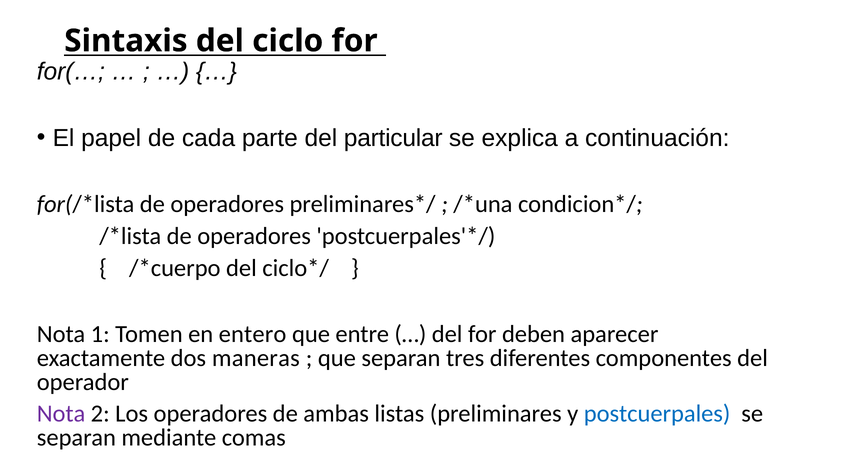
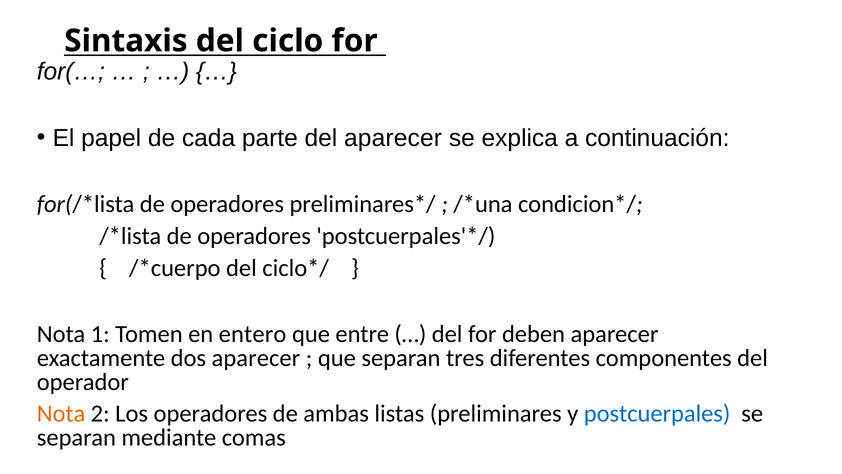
del particular: particular -> aparecer
dos maneras: maneras -> aparecer
Nota at (61, 413) colour: purple -> orange
